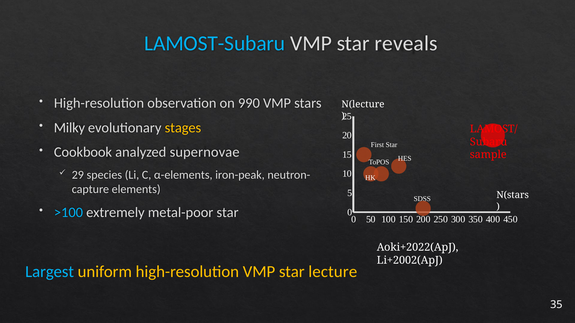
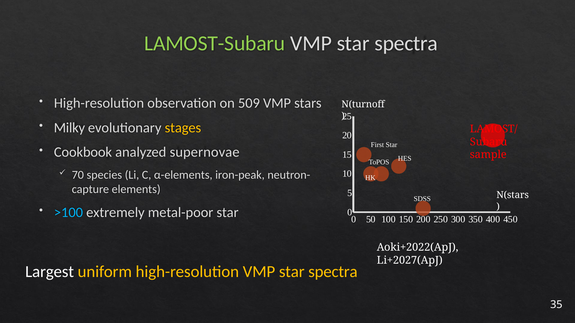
LAMOST-Subaru colour: light blue -> light green
reveals at (406, 43): reveals -> spectra
990: 990 -> 509
N(lecture: N(lecture -> N(turnoff
29: 29 -> 70
Li+2002(ApJ: Li+2002(ApJ -> Li+2027(ApJ
Largest colour: light blue -> white
high-resolution VMP star lecture: lecture -> spectra
